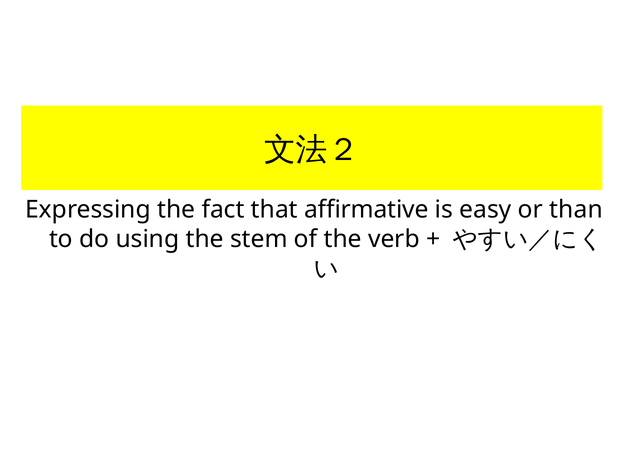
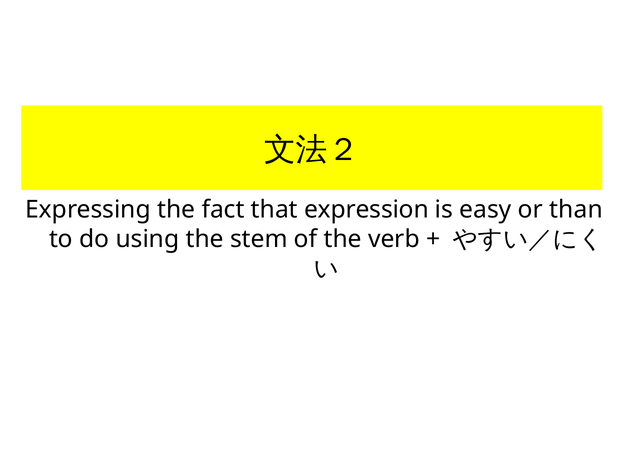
affirmative: affirmative -> expression
